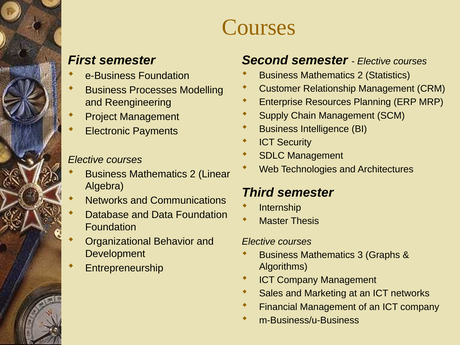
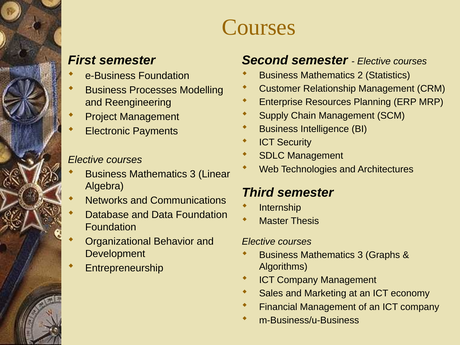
2 at (193, 174): 2 -> 3
ICT networks: networks -> economy
